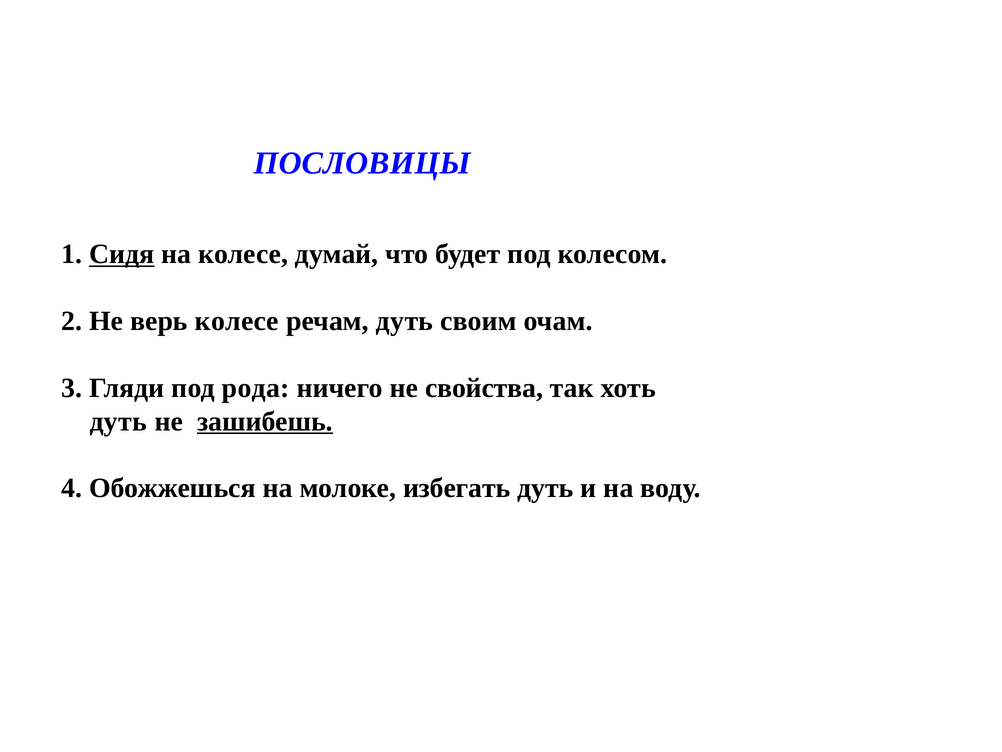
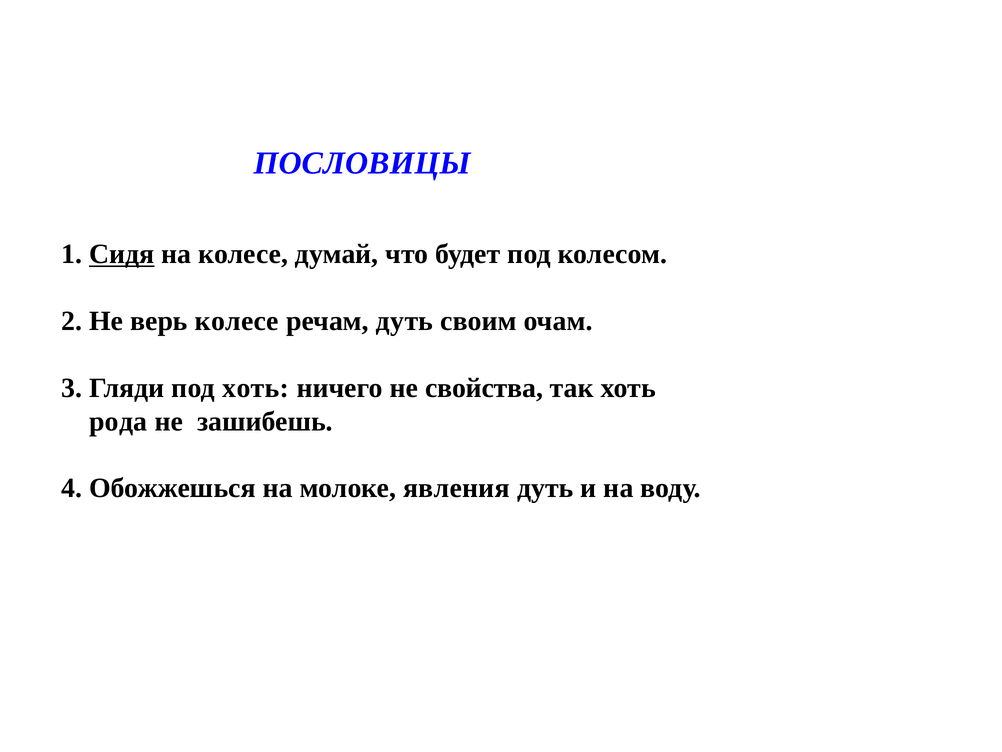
под рода: рода -> хоть
дуть at (118, 421): дуть -> рода
зашибешь underline: present -> none
избегать: избегать -> явления
